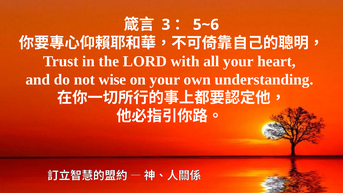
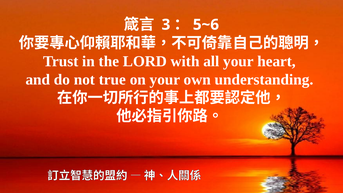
wise: wise -> true
